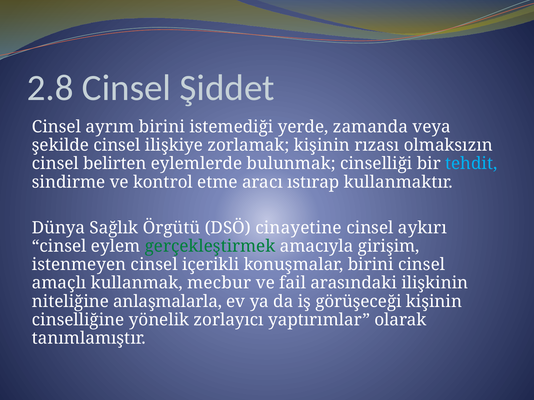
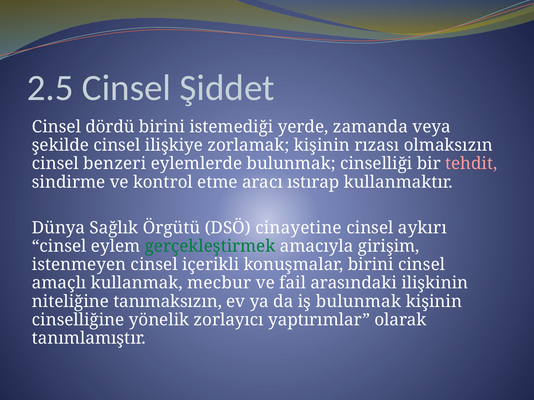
2.8: 2.8 -> 2.5
ayrım: ayrım -> dördü
belirten: belirten -> benzeri
tehdit colour: light blue -> pink
anlaşmalarla: anlaşmalarla -> tanımaksızın
iş görüşeceği: görüşeceği -> bulunmak
